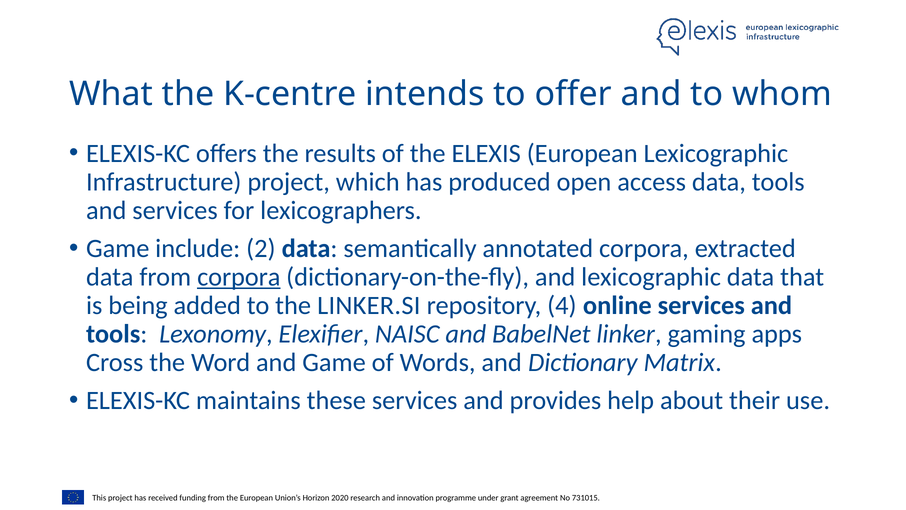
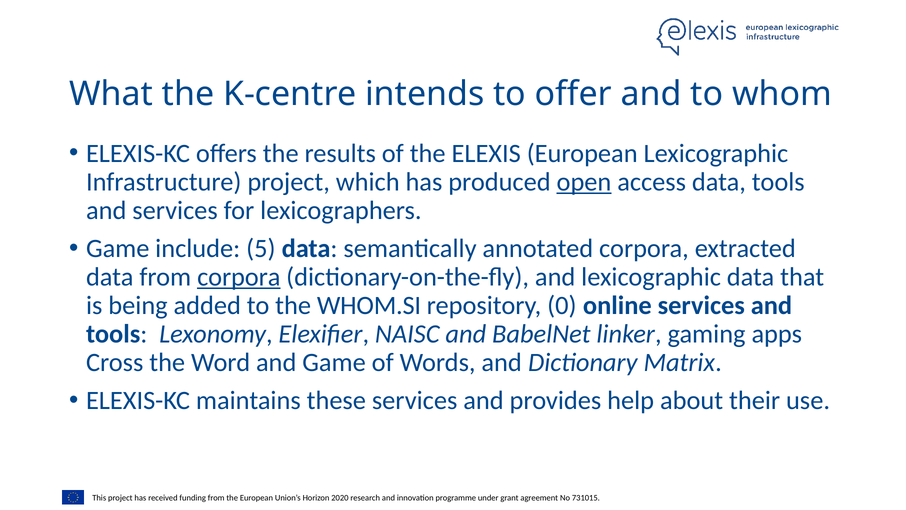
open underline: none -> present
2: 2 -> 5
LINKER.SI: LINKER.SI -> WHOM.SI
4: 4 -> 0
